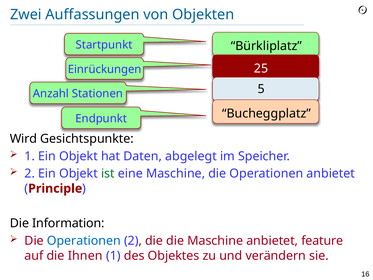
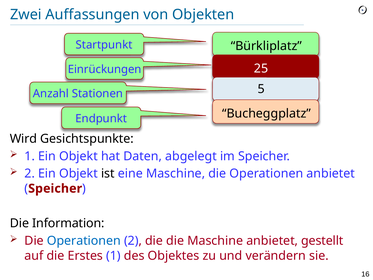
ist colour: green -> black
Principle at (55, 188): Principle -> Speicher
feature: feature -> gestellt
Ihnen: Ihnen -> Erstes
